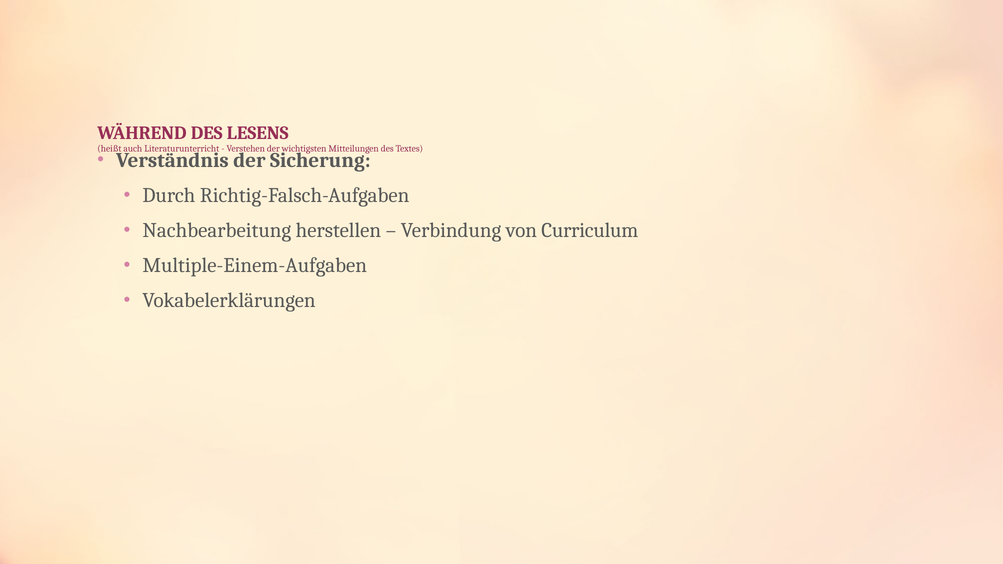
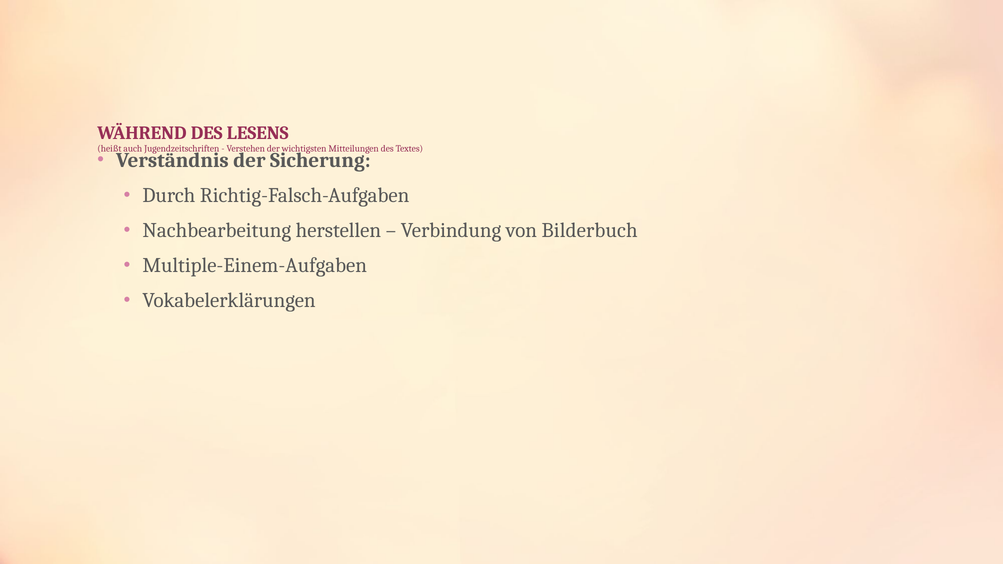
Literaturunterricht: Literaturunterricht -> Jugendzeitschriften
Curriculum: Curriculum -> Bilderbuch
